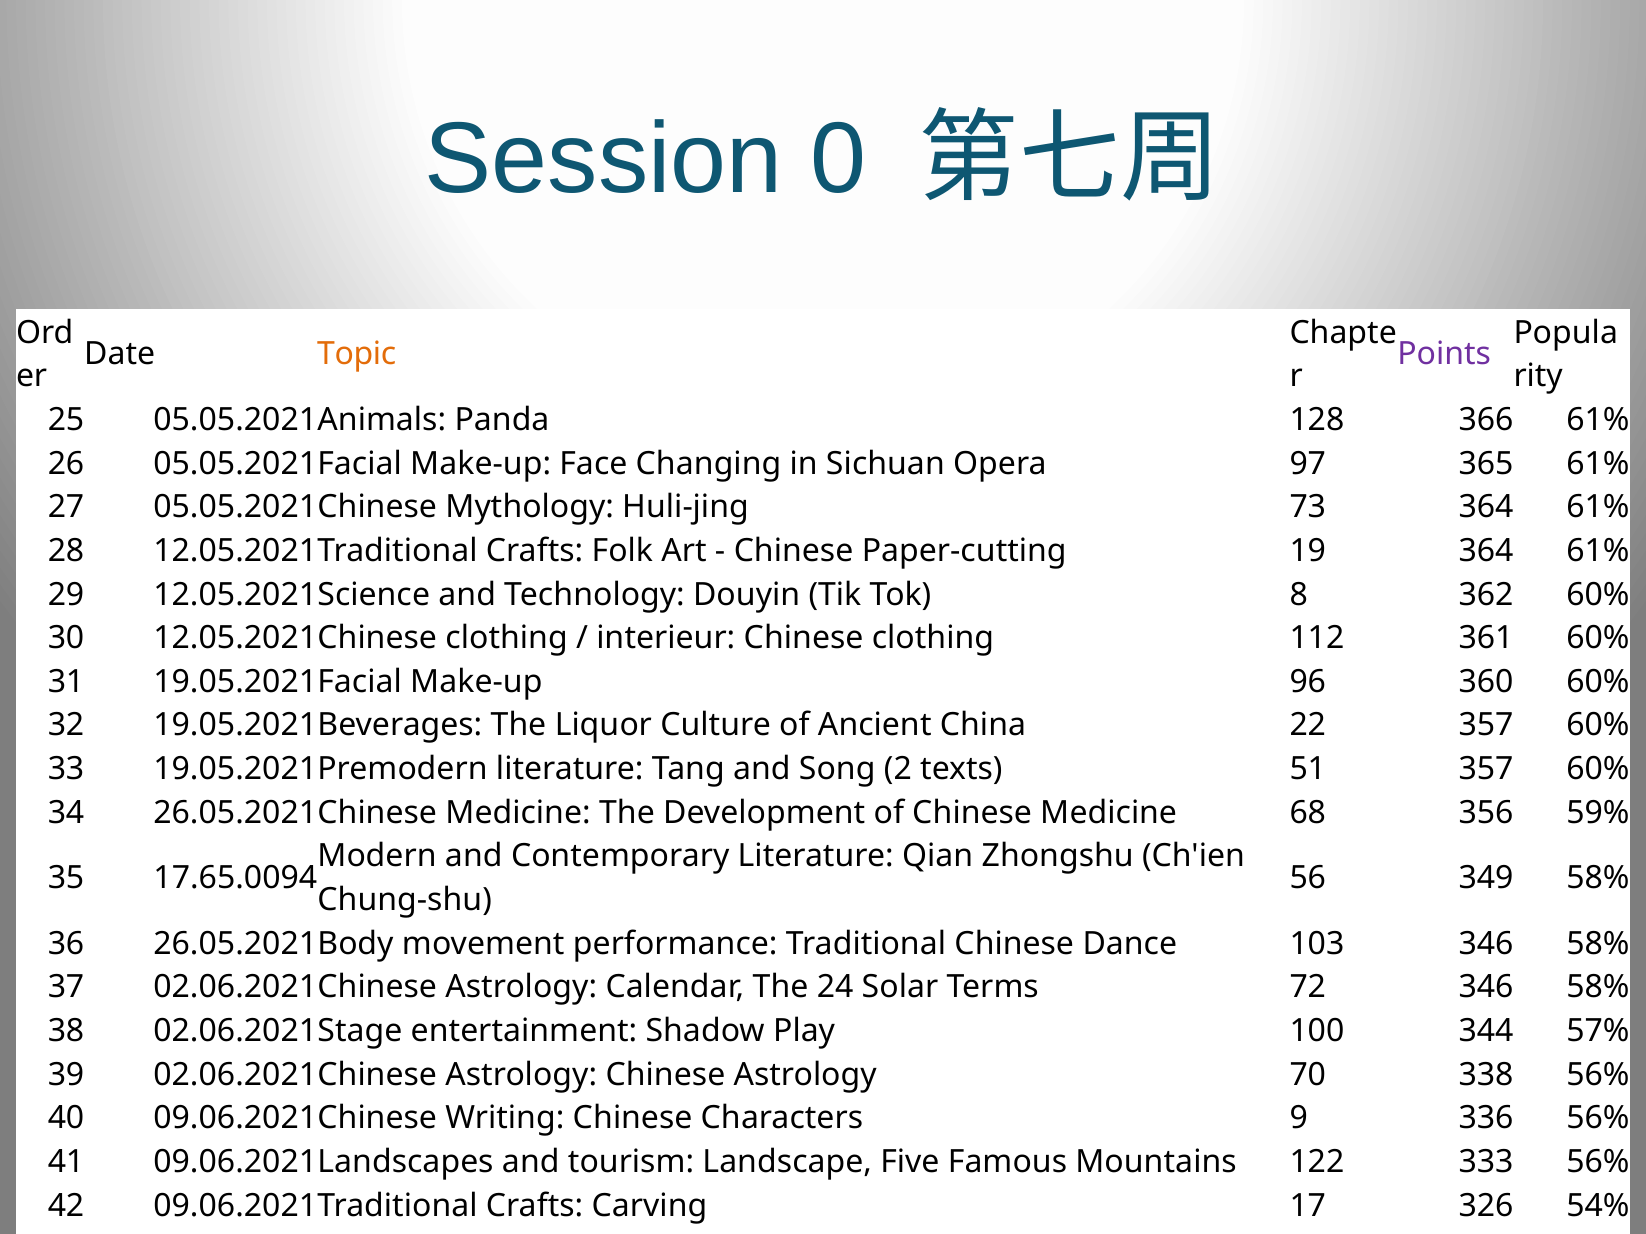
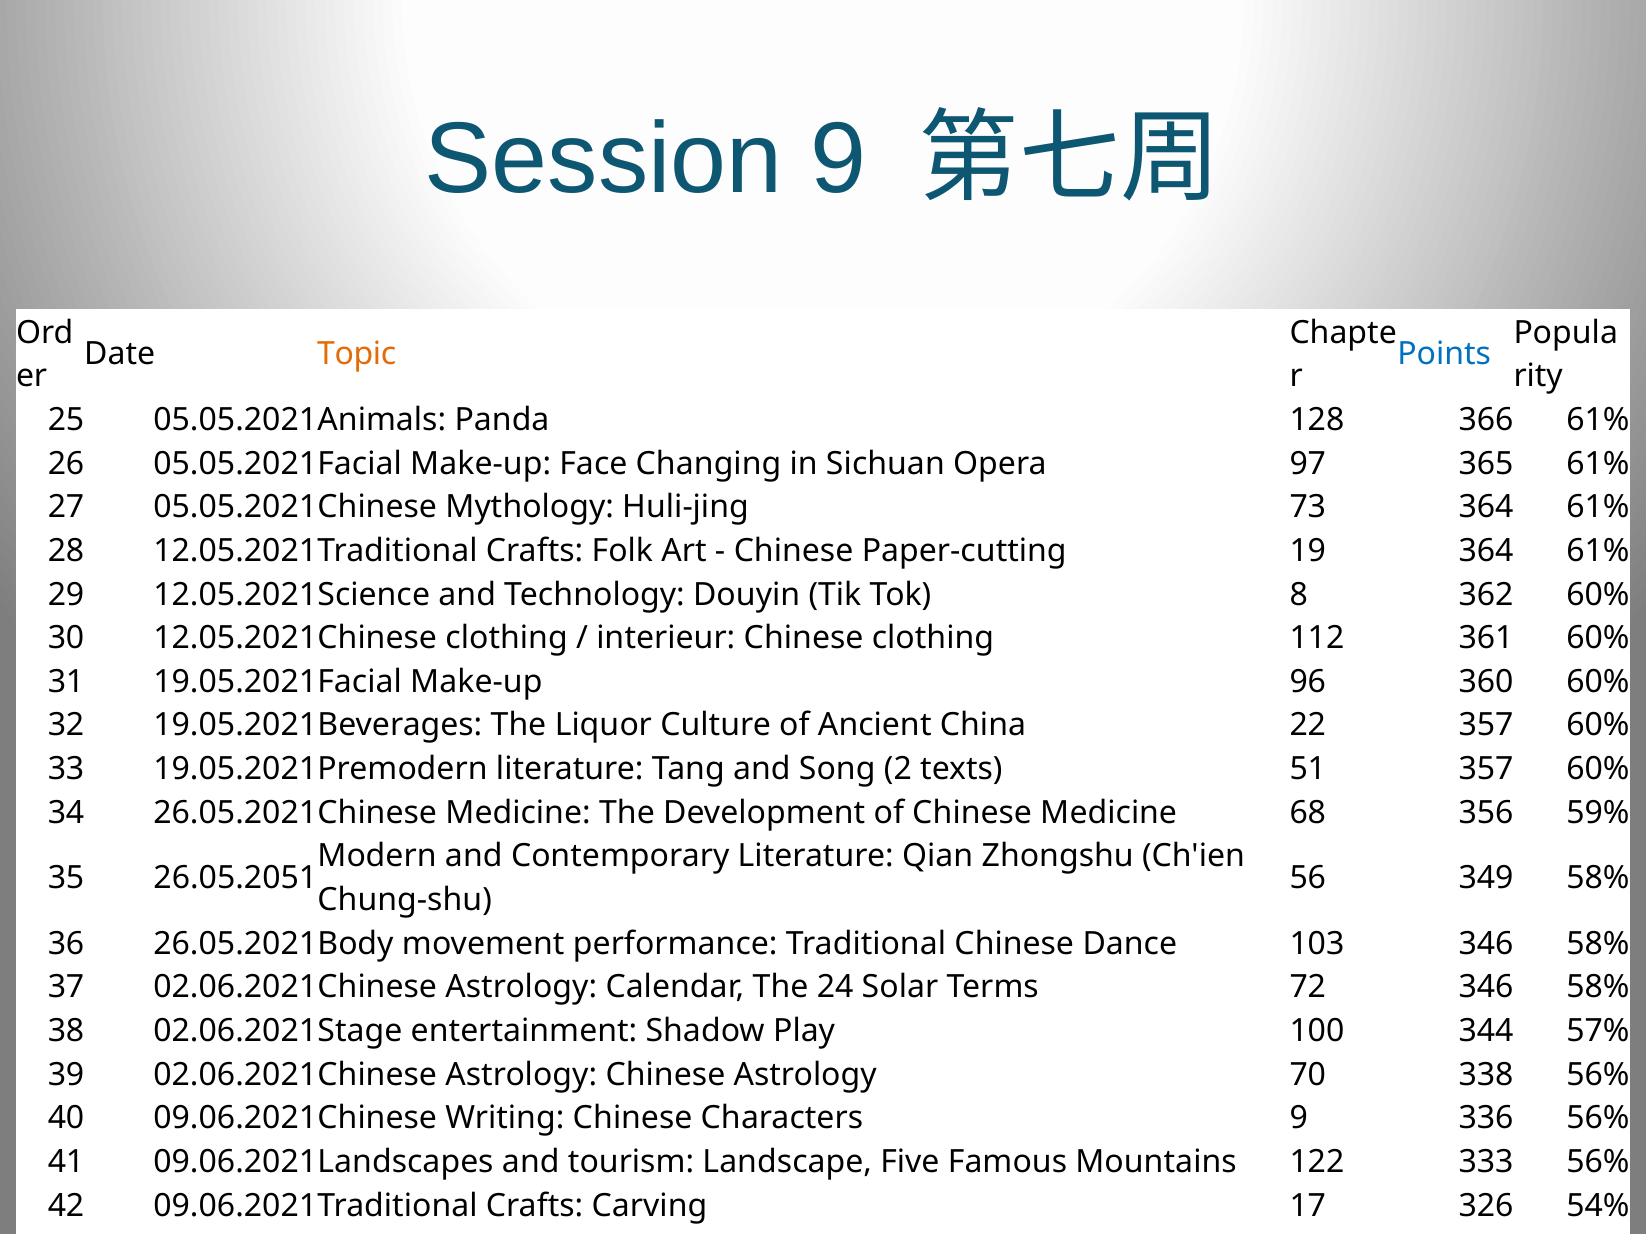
Session 0: 0 -> 9
Points colour: purple -> blue
17.65.0094: 17.65.0094 -> 26.05.2051
